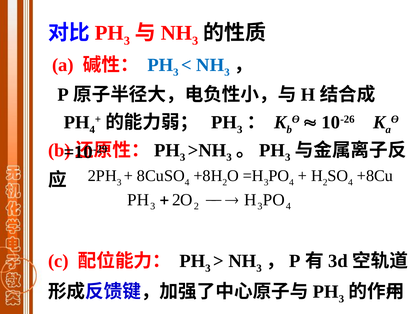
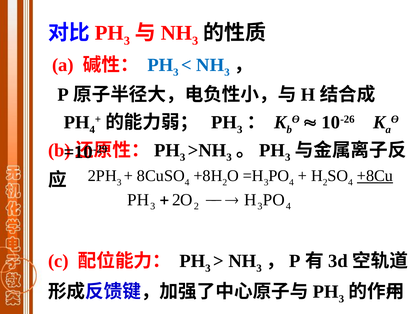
+8Cu underline: none -> present
